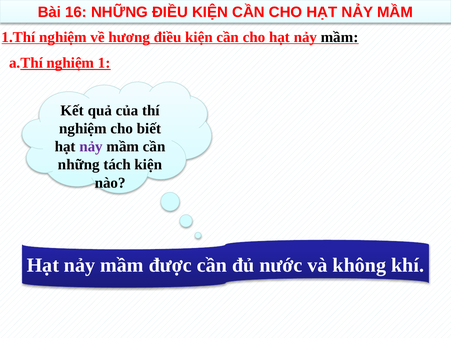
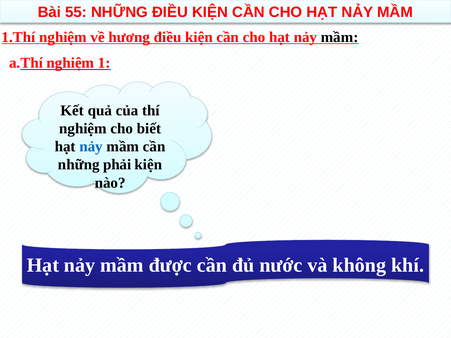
16: 16 -> 55
nảy at (91, 147) colour: purple -> blue
tách: tách -> phải
